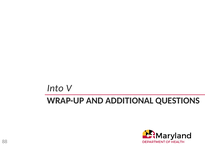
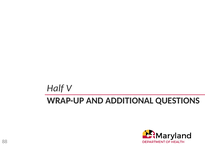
Into: Into -> Half
